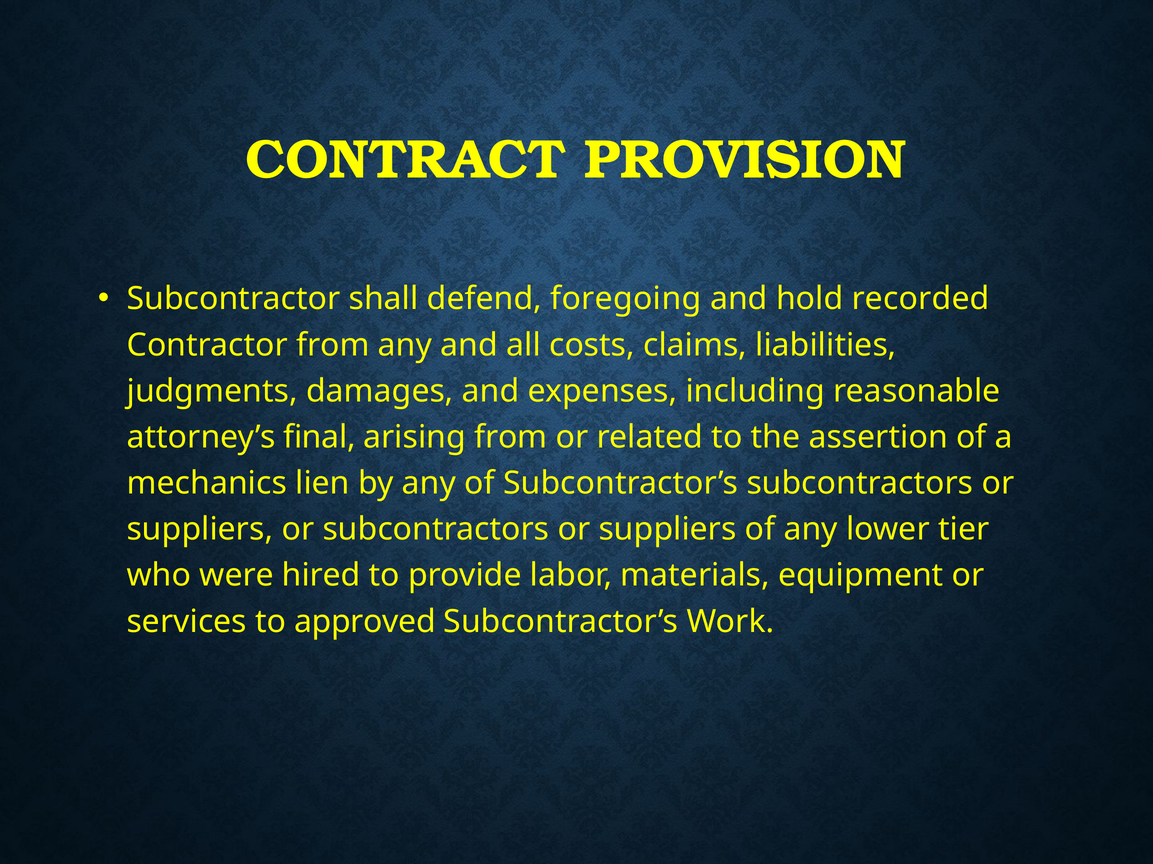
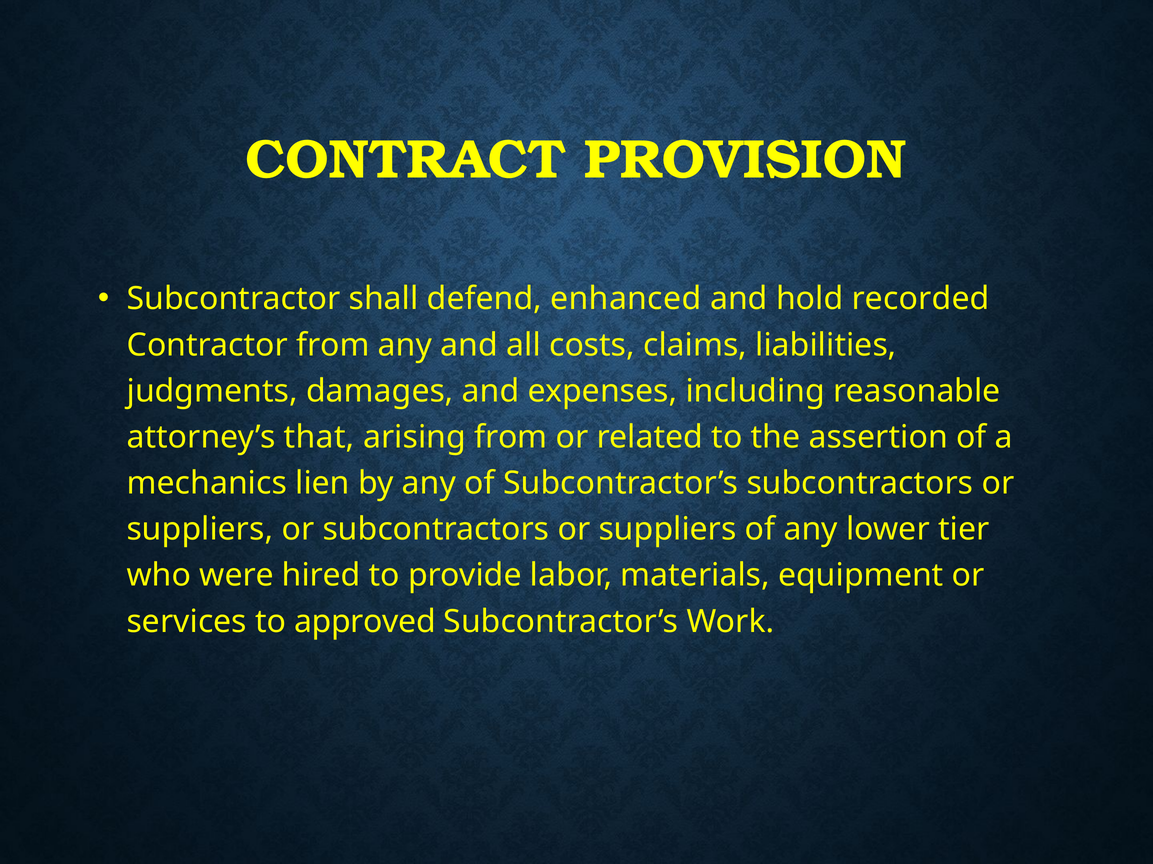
foregoing: foregoing -> enhanced
final: final -> that
